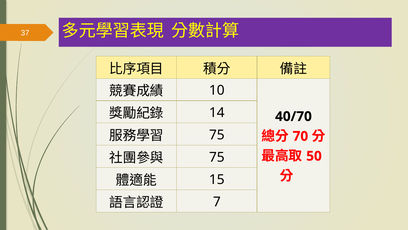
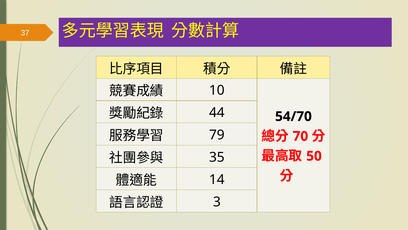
14: 14 -> 44
40/70: 40/70 -> 54/70
75 at (217, 135): 75 -> 79
75 at (217, 157): 75 -> 35
15: 15 -> 14
7: 7 -> 3
